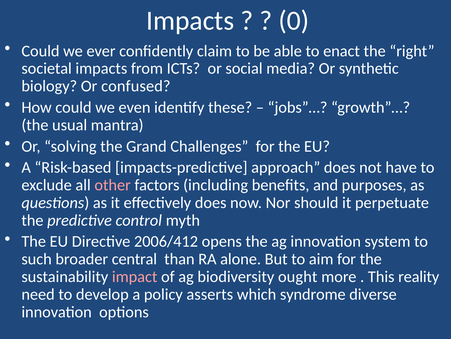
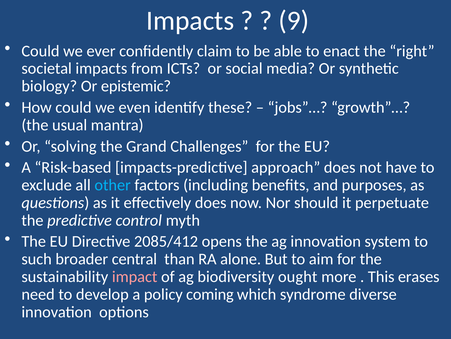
0: 0 -> 9
confused: confused -> epistemic
other colour: pink -> light blue
2006/412: 2006/412 -> 2085/412
reality: reality -> erases
asserts: asserts -> coming
